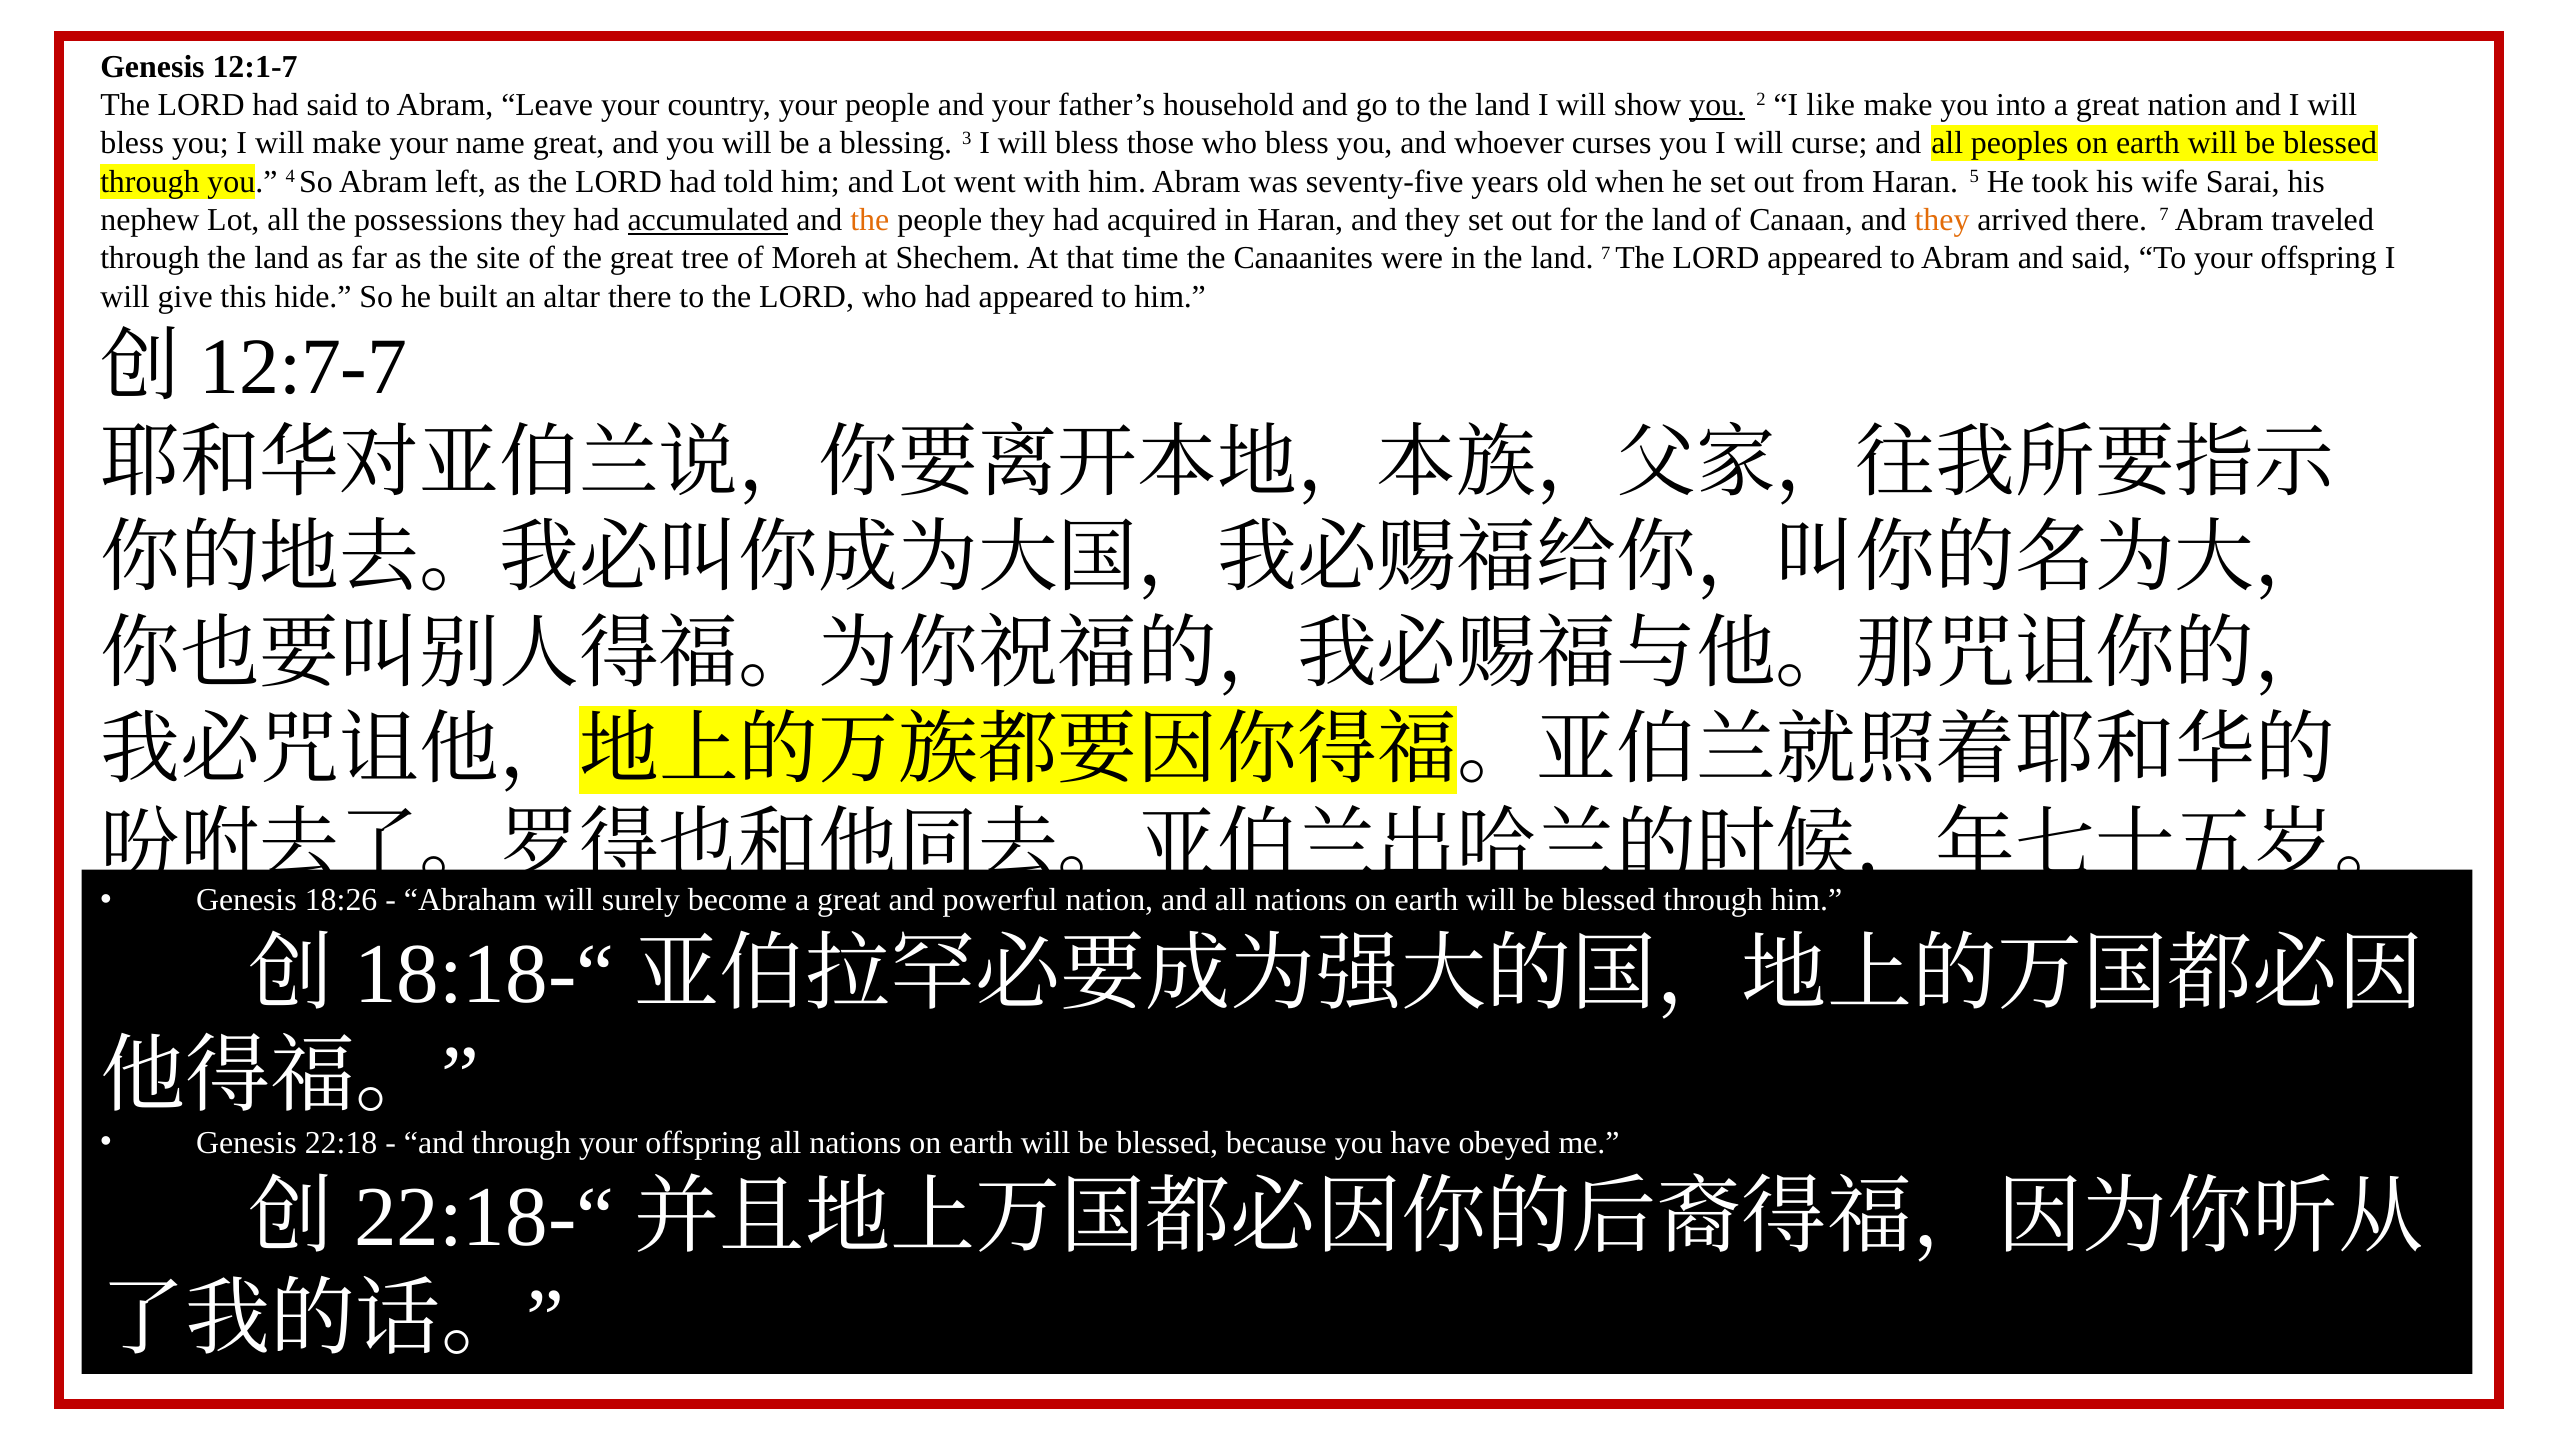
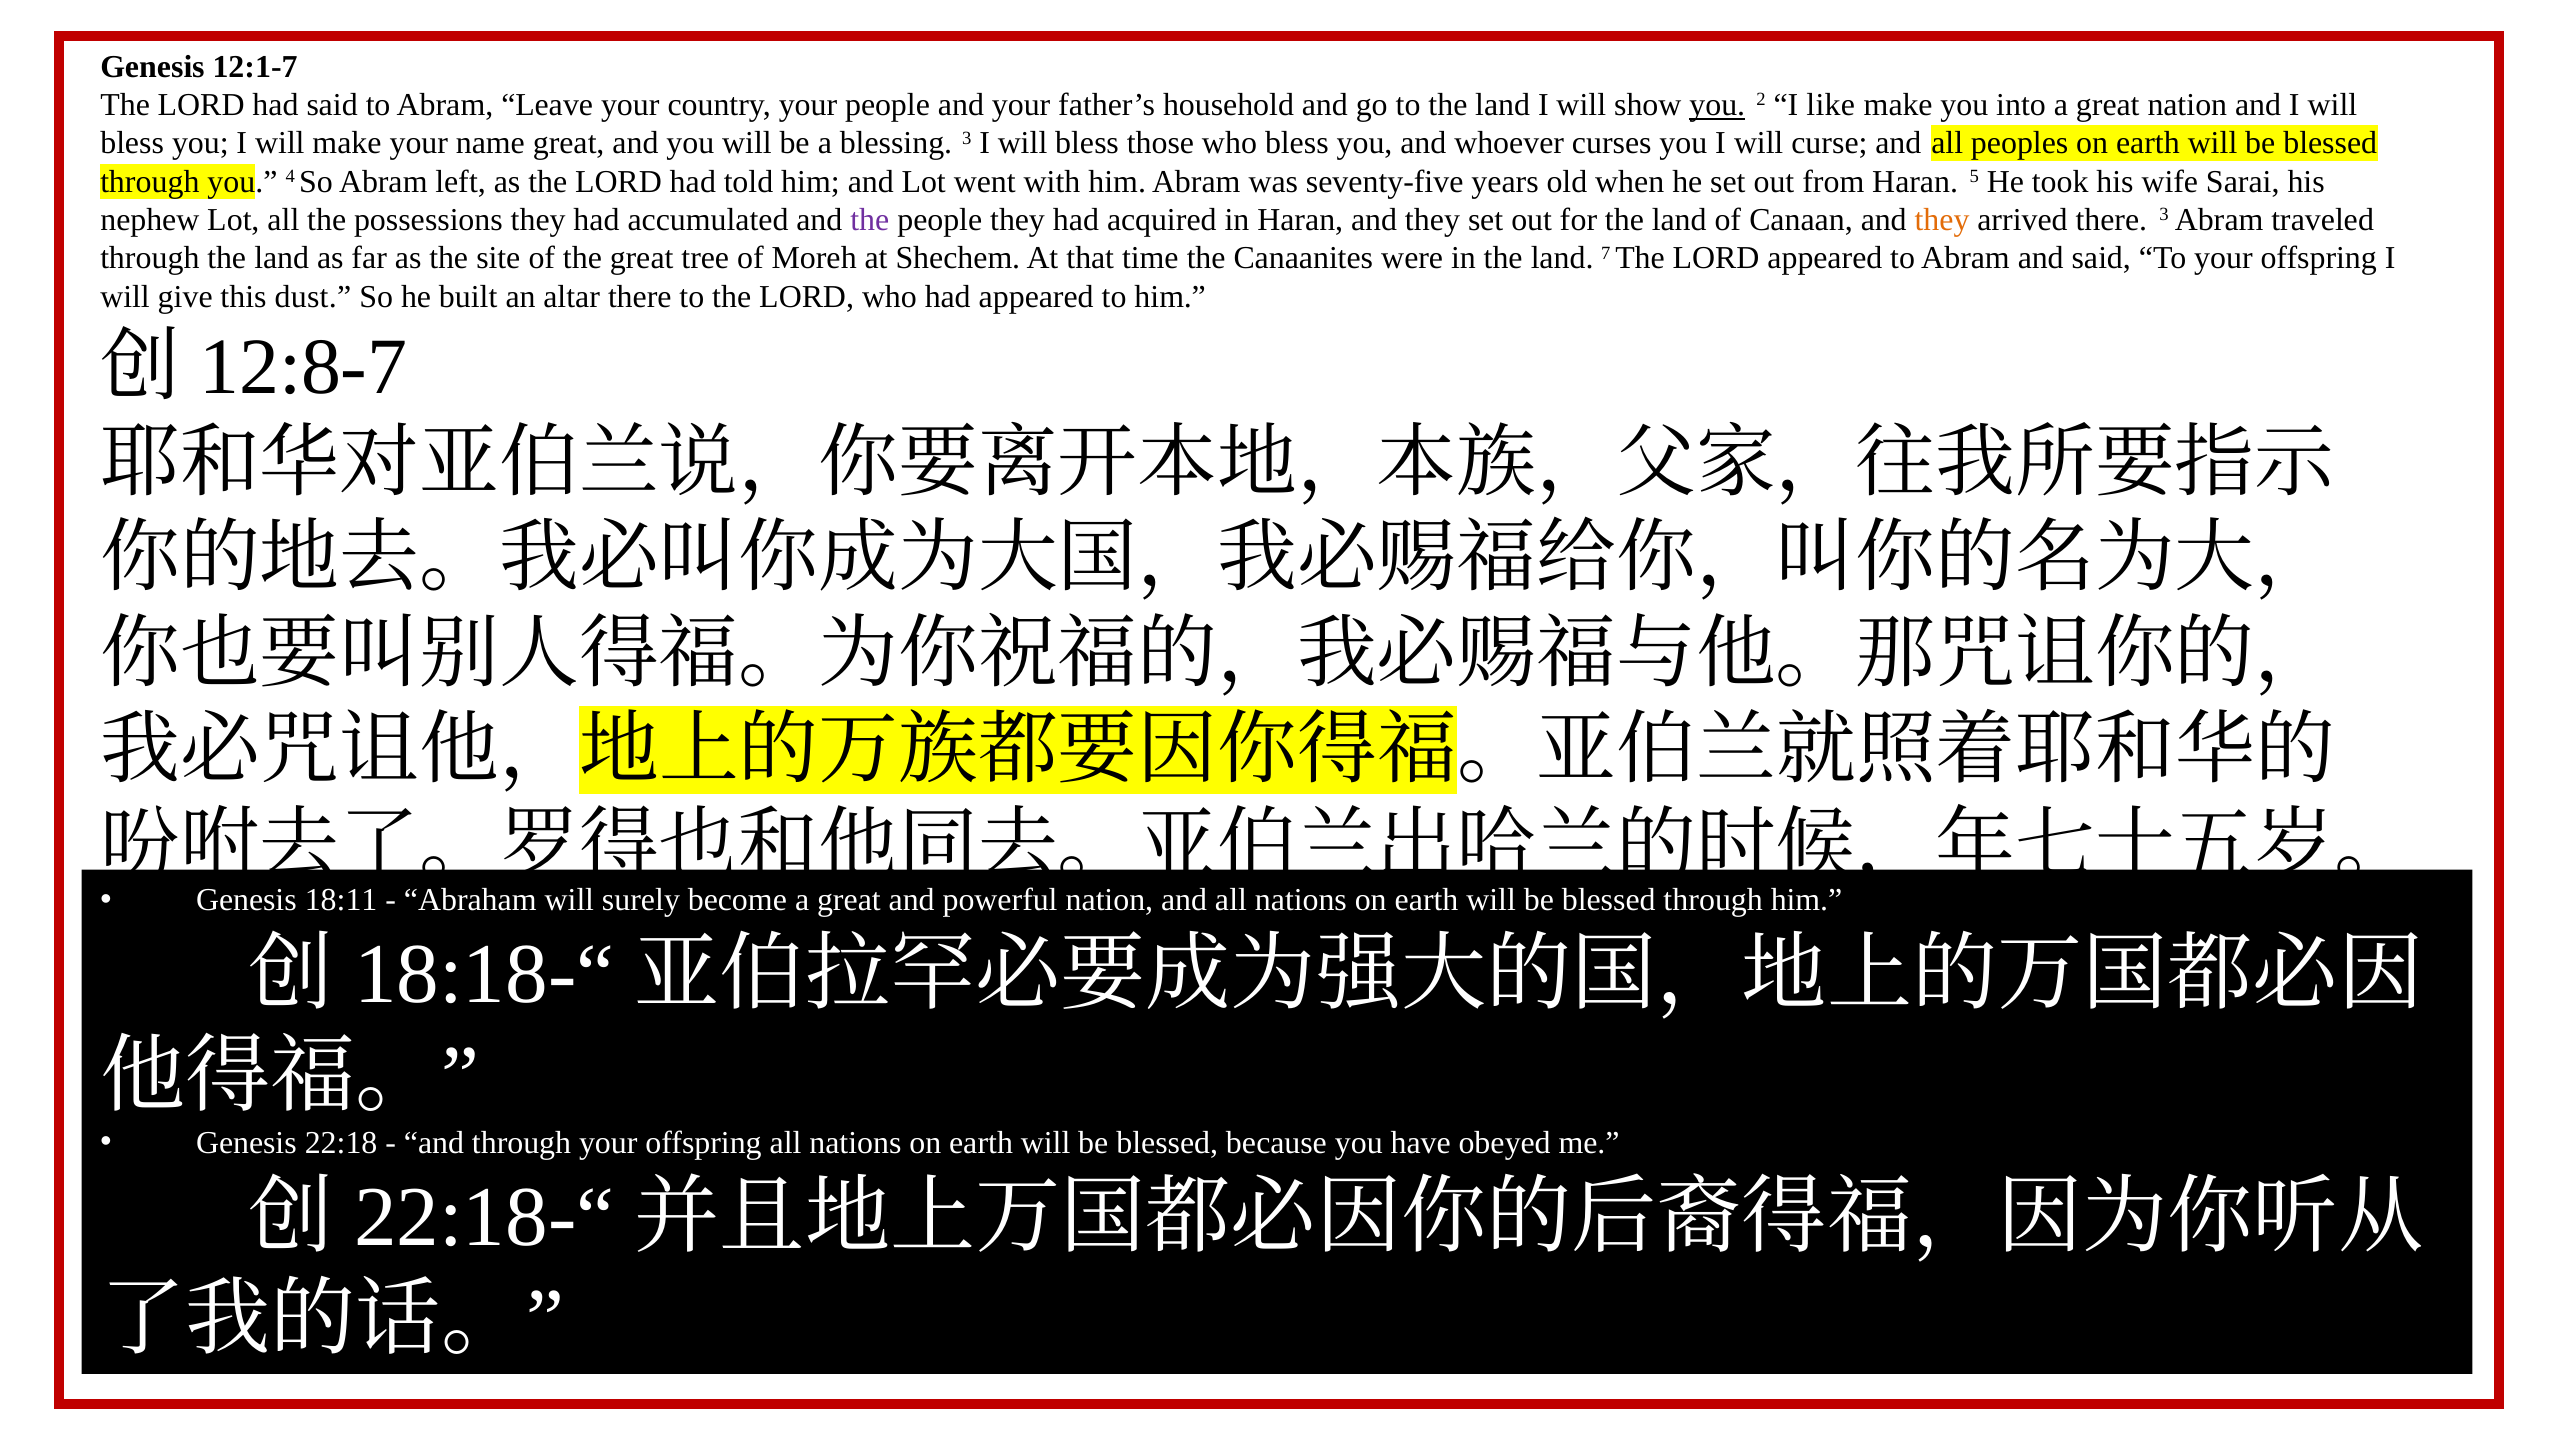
accumulated underline: present -> none
the at (870, 220) colour: orange -> purple
there 7: 7 -> 3
hide: hide -> dust
12:7-7: 12:7-7 -> 12:8-7
18:26: 18:26 -> 18:11
